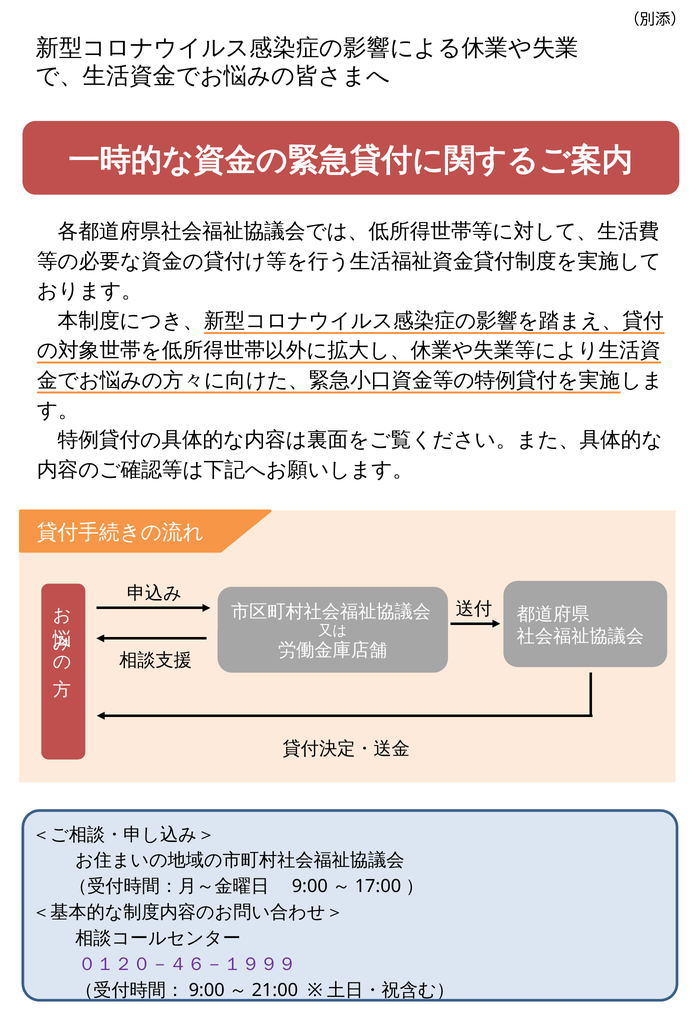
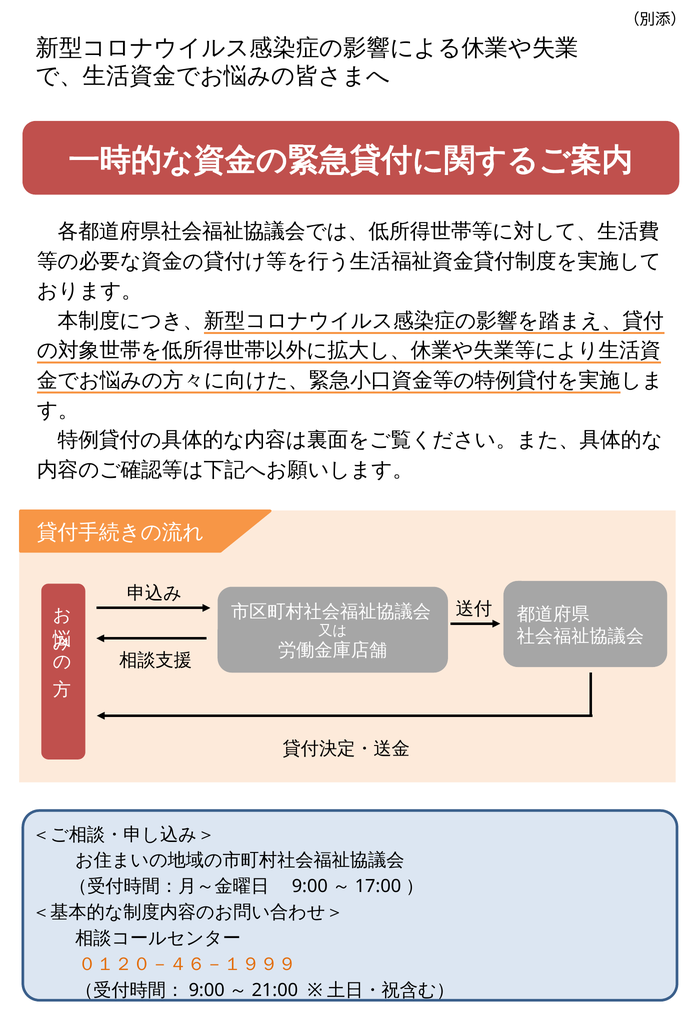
０１２０－４６－１９９９ colour: purple -> orange
